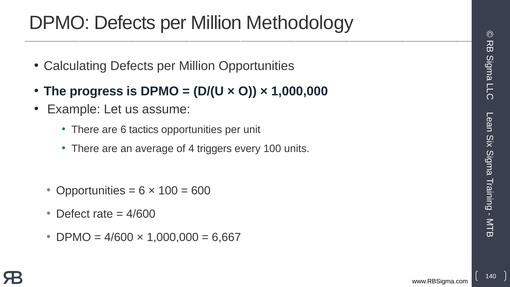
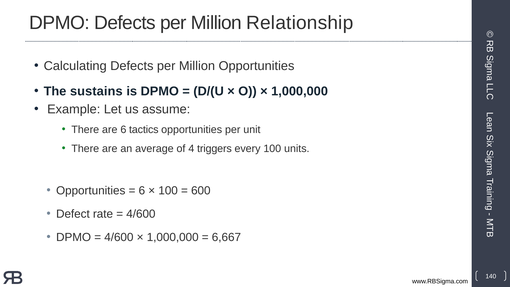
Methodology: Methodology -> Relationship
progress: progress -> sustains
